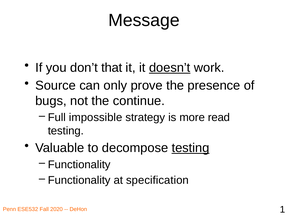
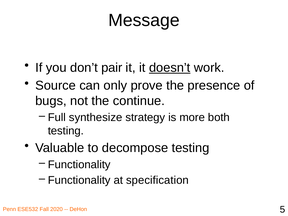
that: that -> pair
impossible: impossible -> synthesize
read: read -> both
testing at (191, 148) underline: present -> none
1: 1 -> 5
